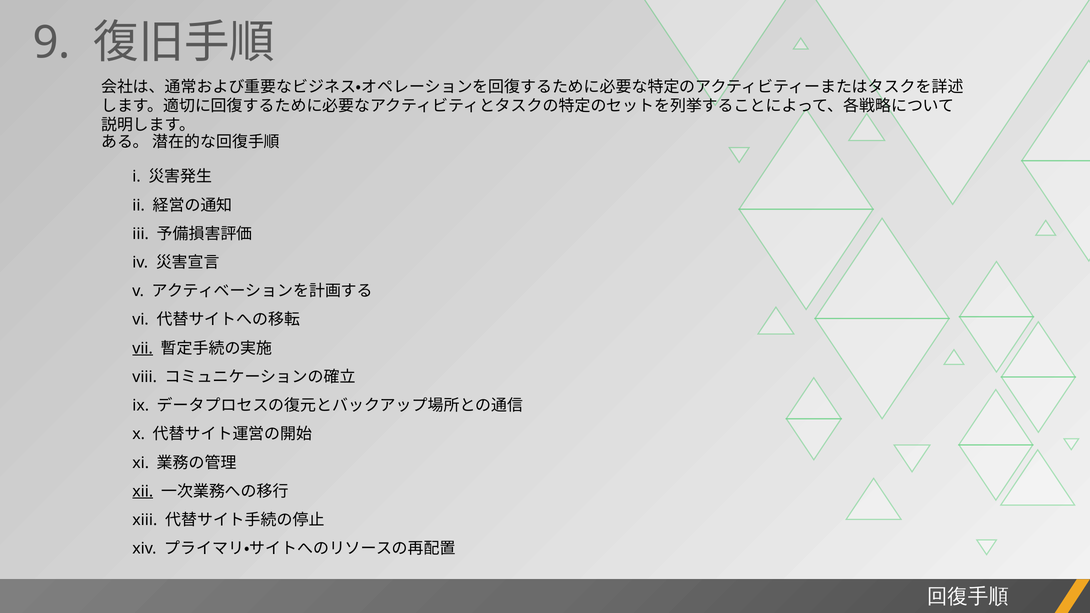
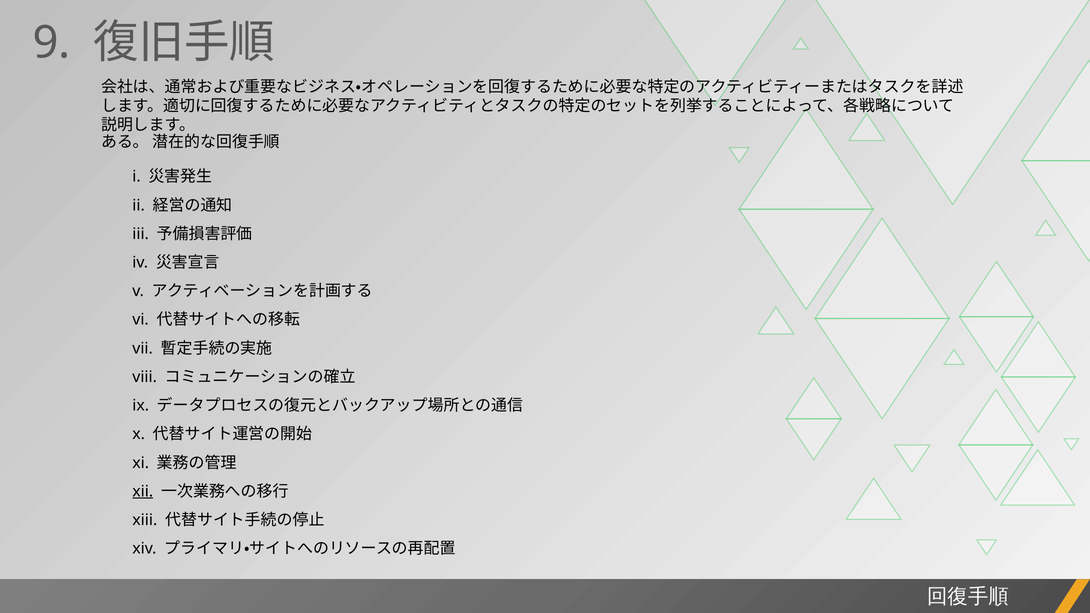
vii underline: present -> none
